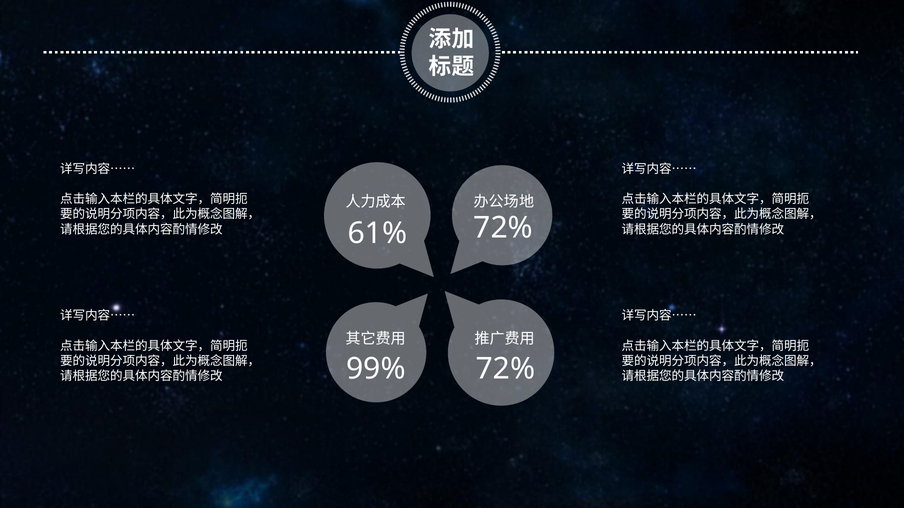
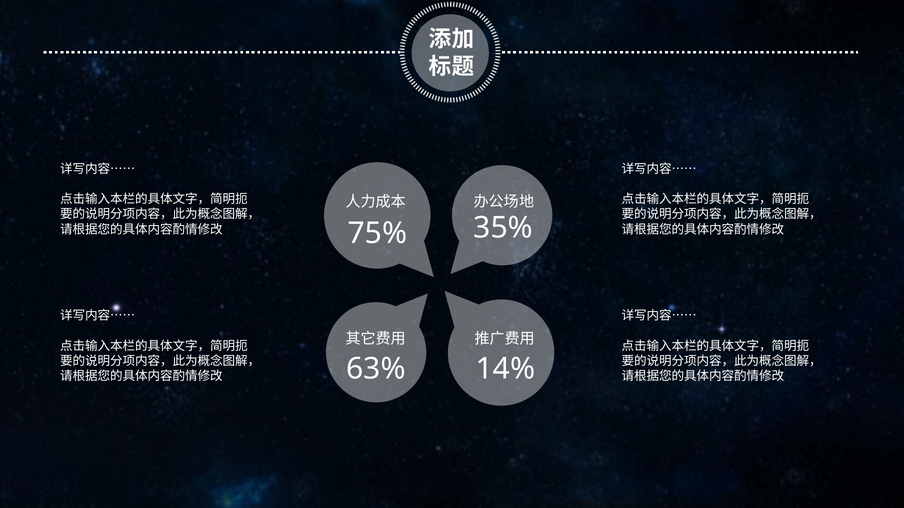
72% at (503, 228): 72% -> 35%
61%: 61% -> 75%
99%: 99% -> 63%
72% at (505, 369): 72% -> 14%
